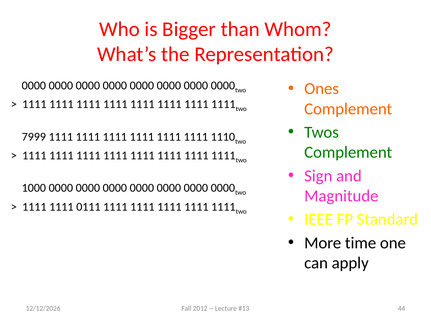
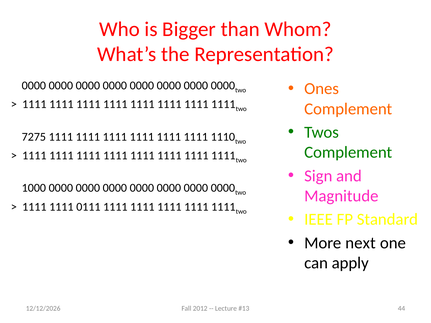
7999: 7999 -> 7275
time: time -> next
